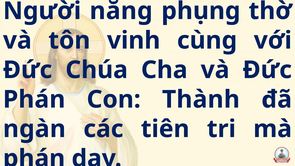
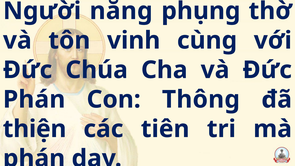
Thành: Thành -> Thông
ngàn: ngàn -> thiện
